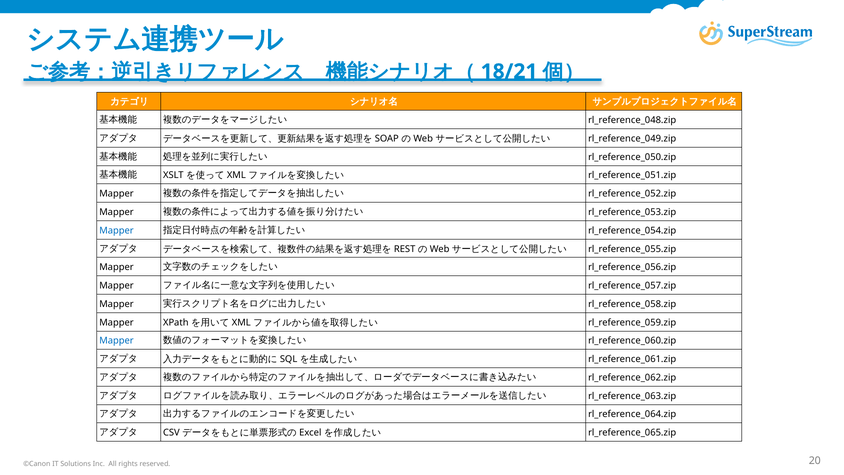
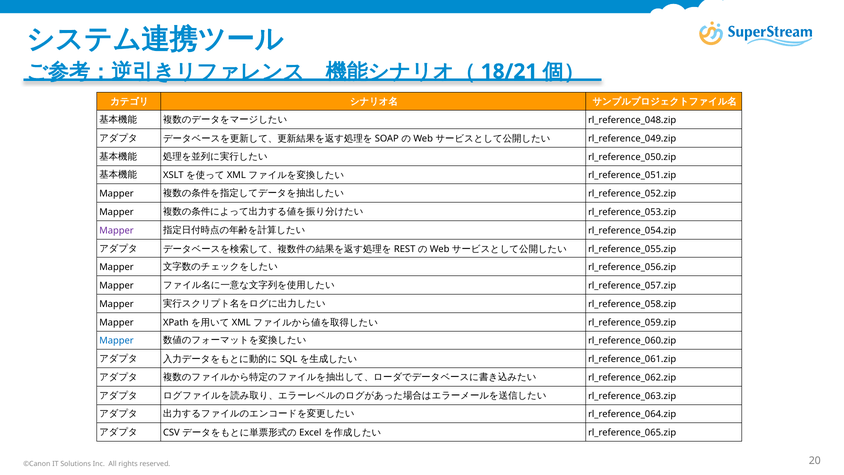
Mapper at (116, 230) colour: blue -> purple
